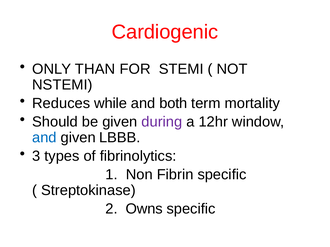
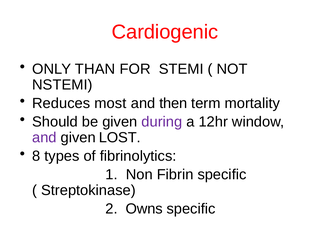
while: while -> most
both: both -> then
and at (44, 138) colour: blue -> purple
LBBB: LBBB -> LOST
3: 3 -> 8
